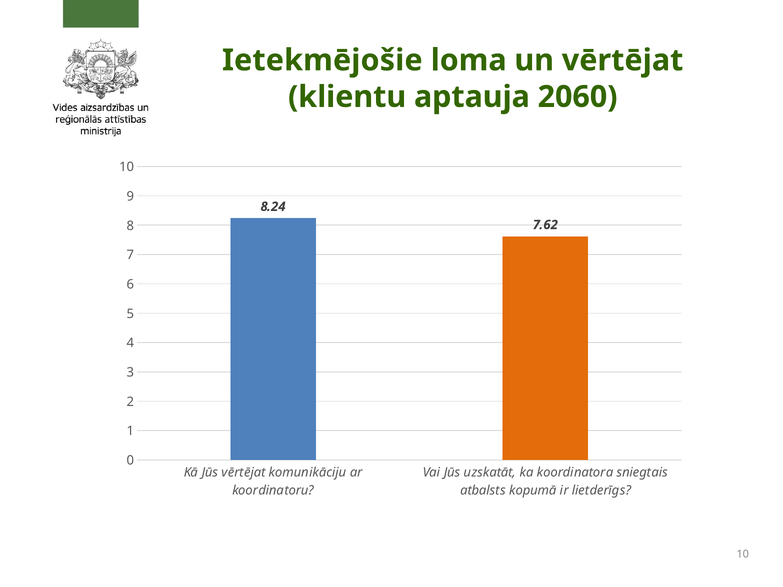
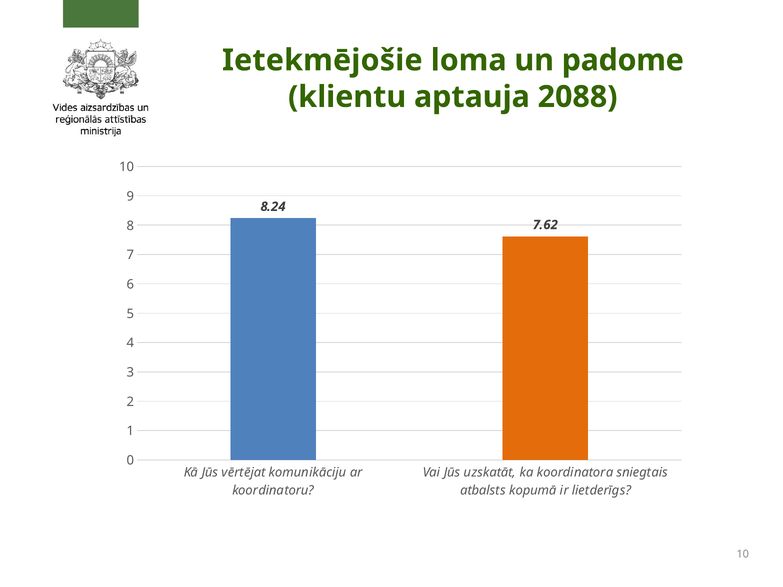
un vērtējat: vērtējat -> padome
2060: 2060 -> 2088
